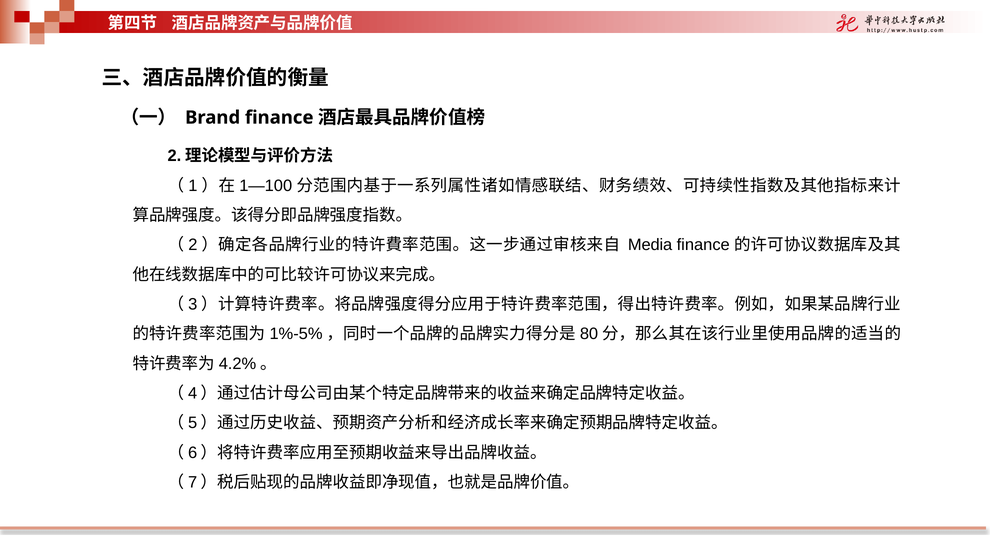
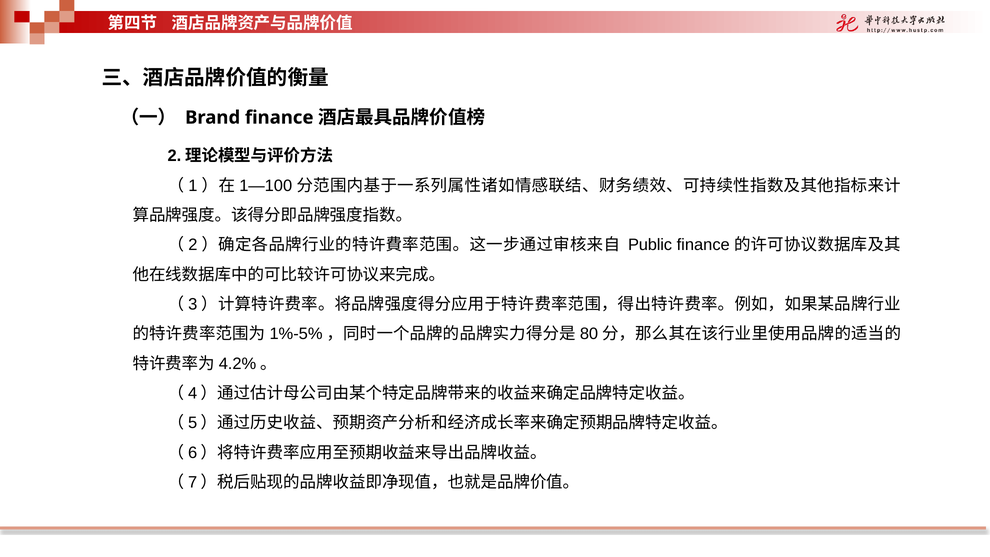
Media: Media -> Public
